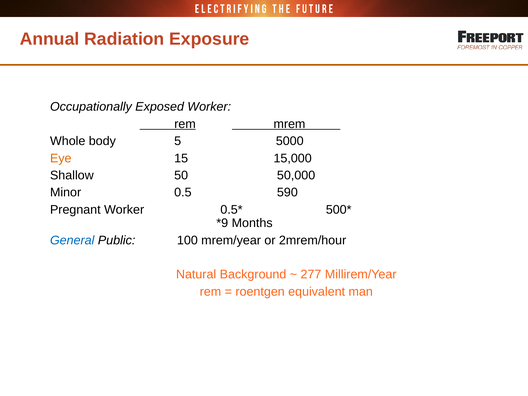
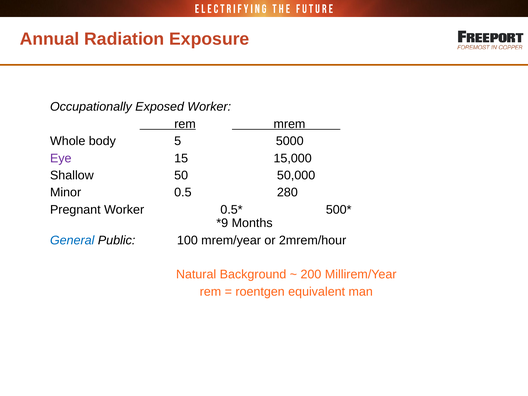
Eye colour: orange -> purple
590: 590 -> 280
277: 277 -> 200
